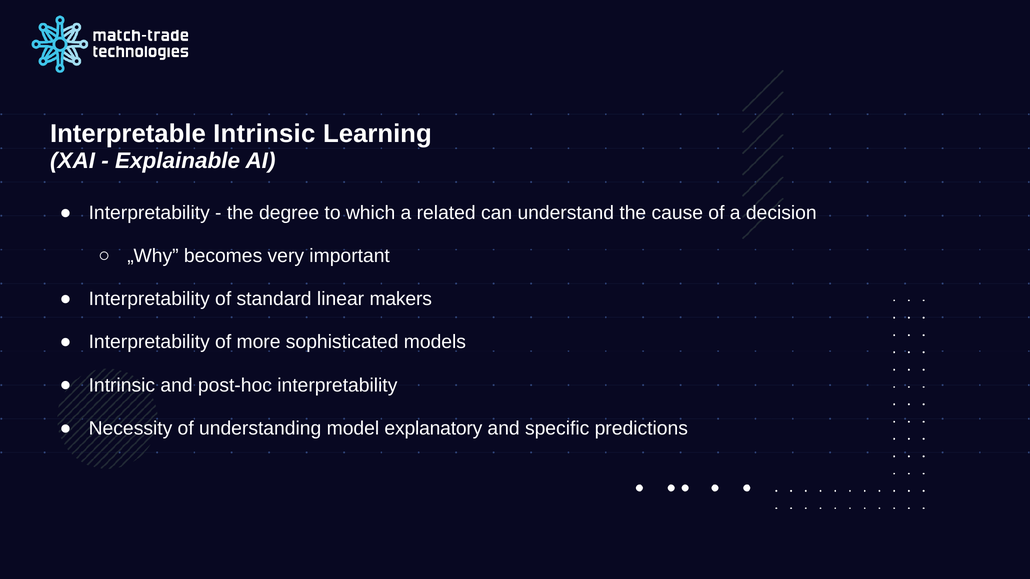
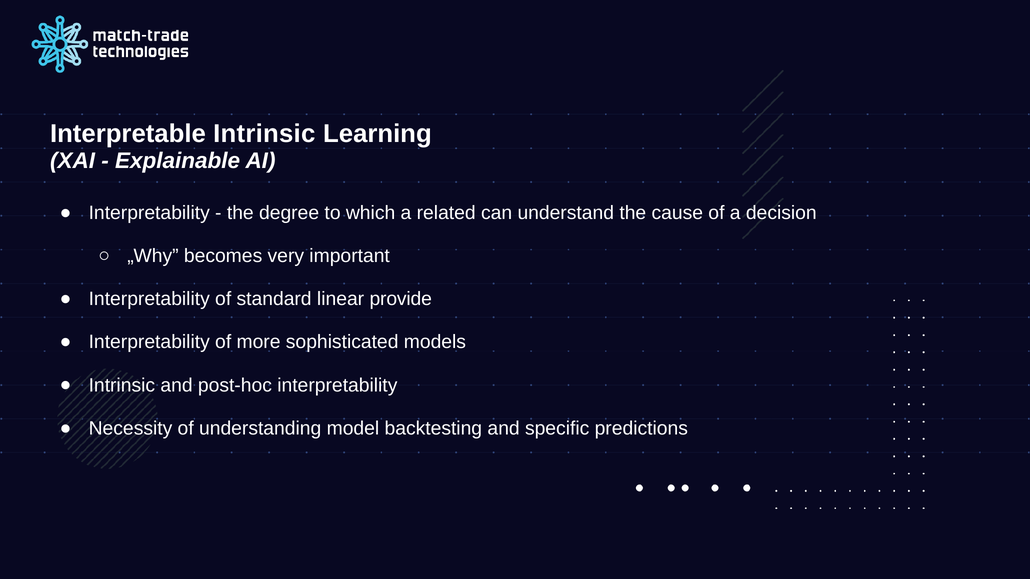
makers: makers -> provide
explanatory: explanatory -> backtesting
